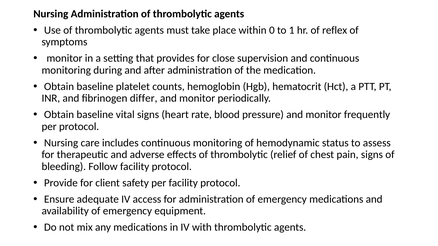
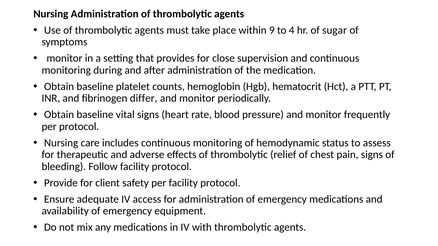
0: 0 -> 9
1: 1 -> 4
reflex: reflex -> sugar
